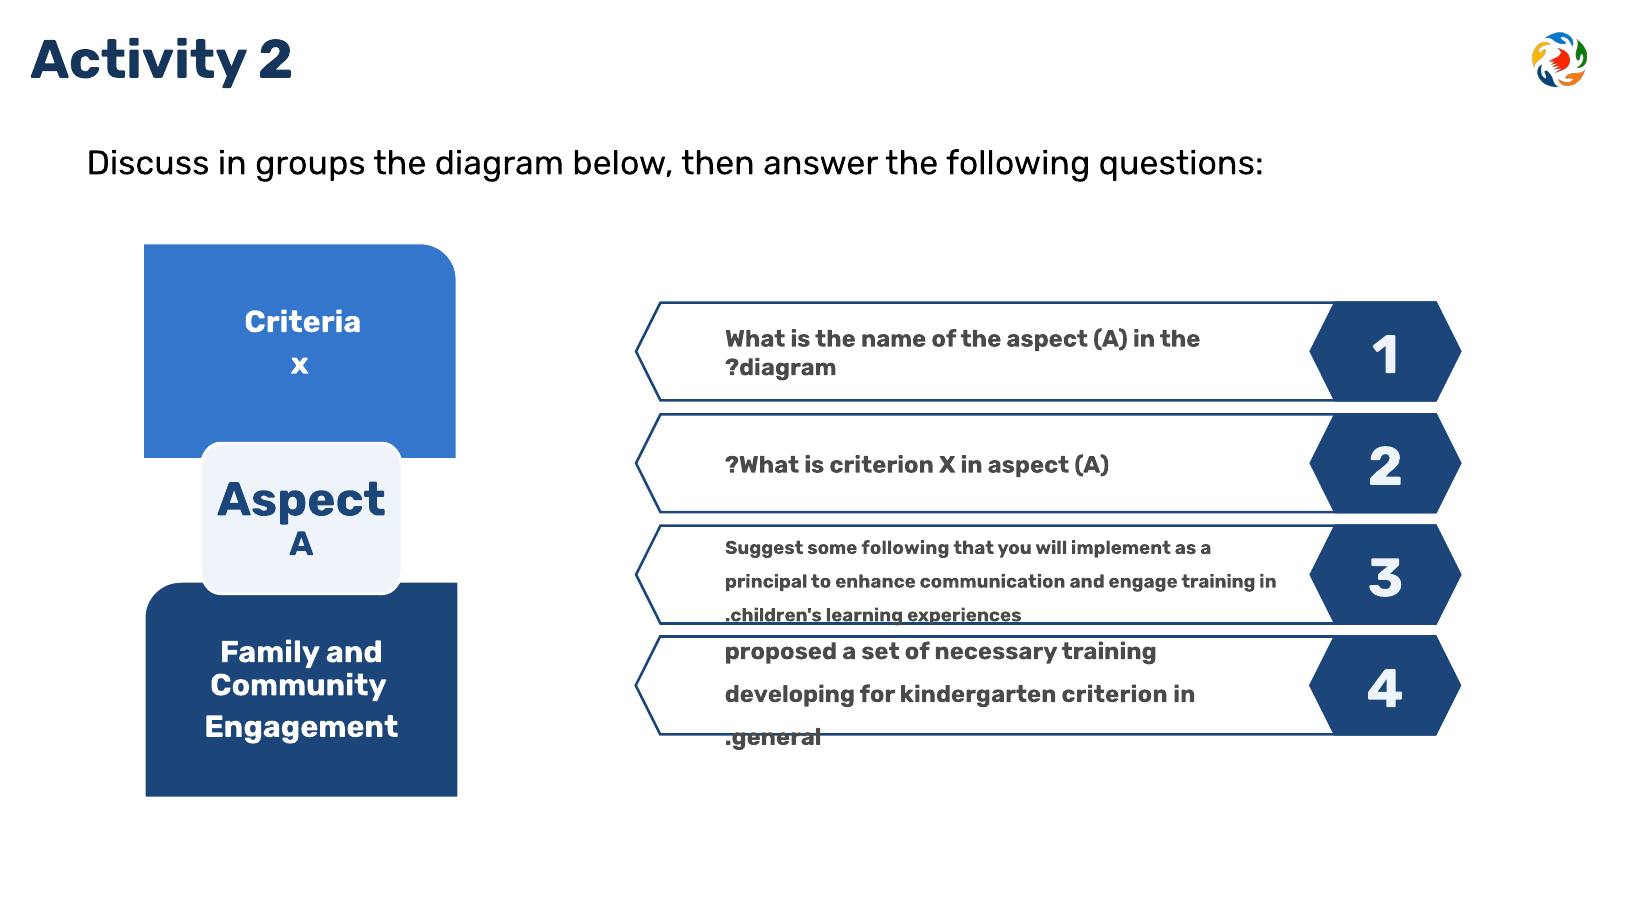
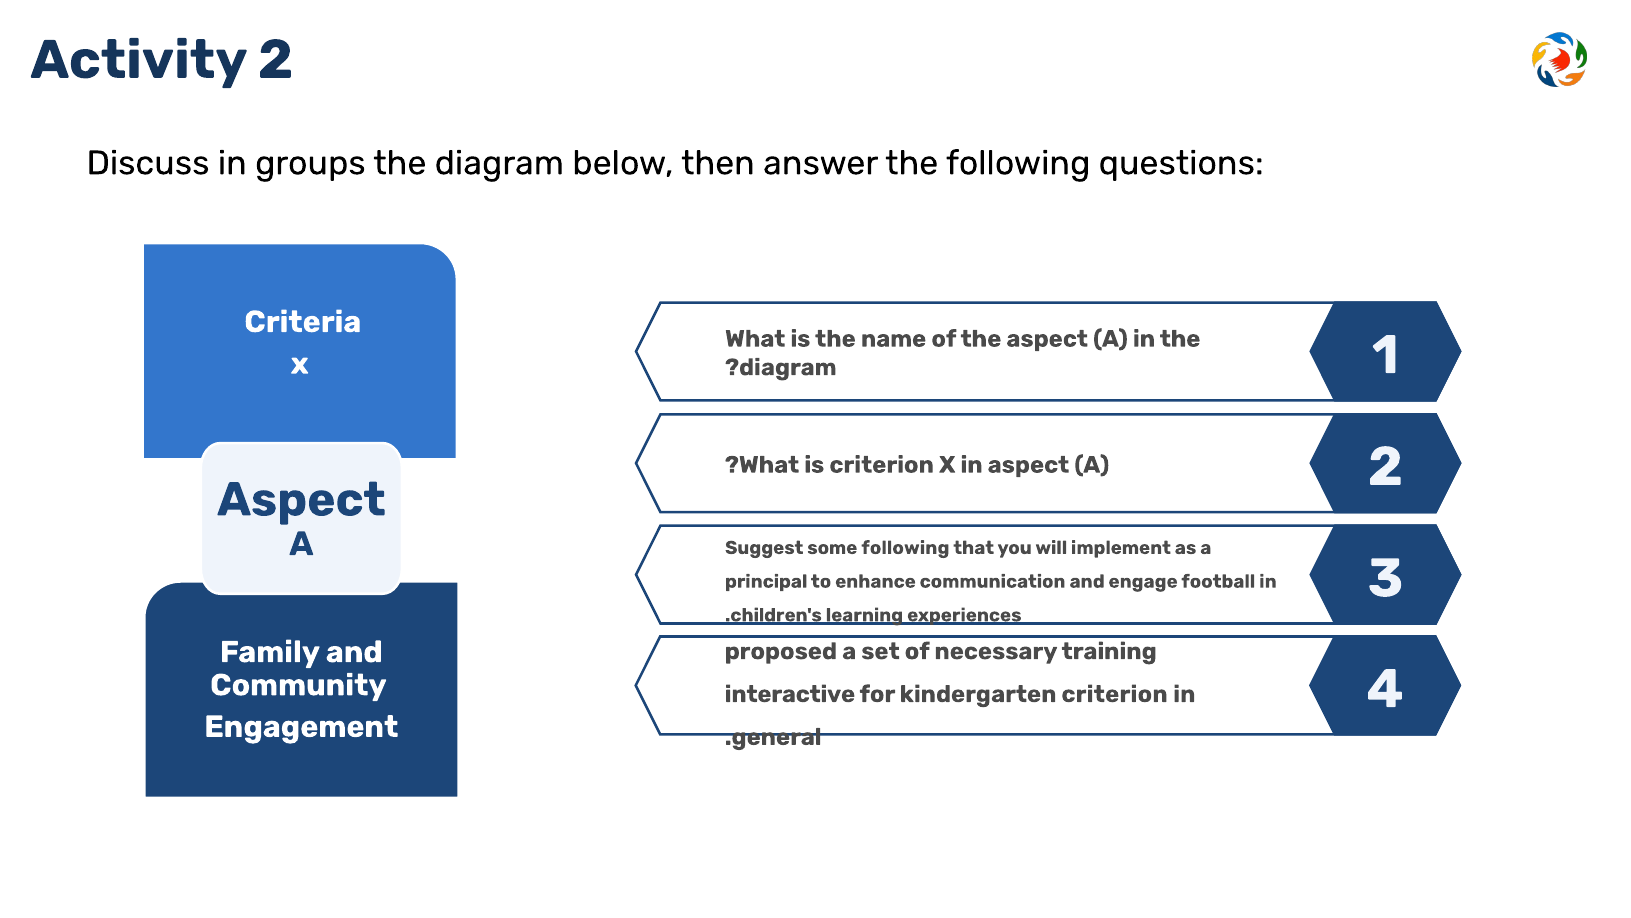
engage training: training -> football
developing: developing -> interactive
